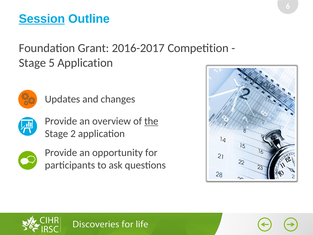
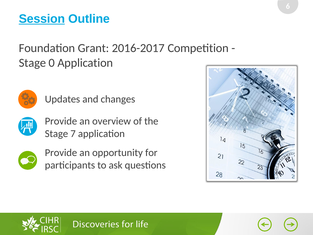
5: 5 -> 0
the underline: present -> none
2: 2 -> 7
